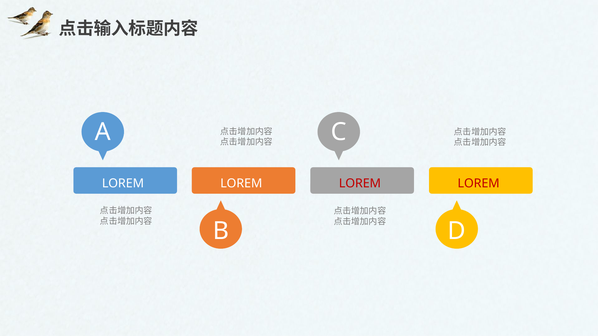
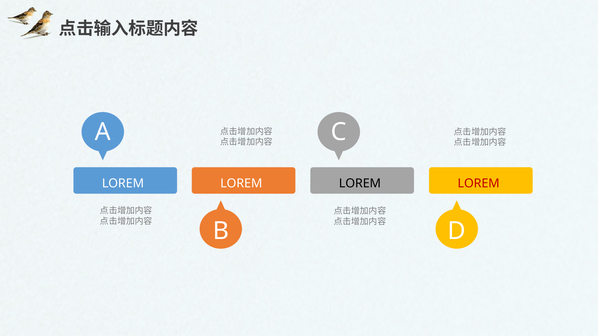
LOREM at (360, 184) colour: red -> black
